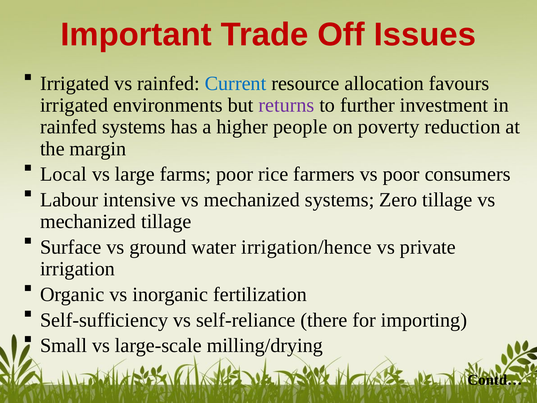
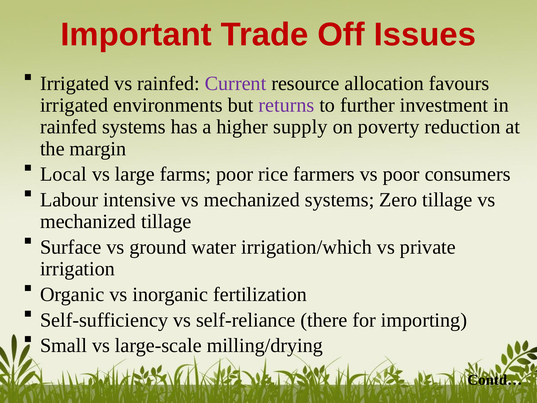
Current colour: blue -> purple
people: people -> supply
irrigation/hence: irrigation/hence -> irrigation/which
